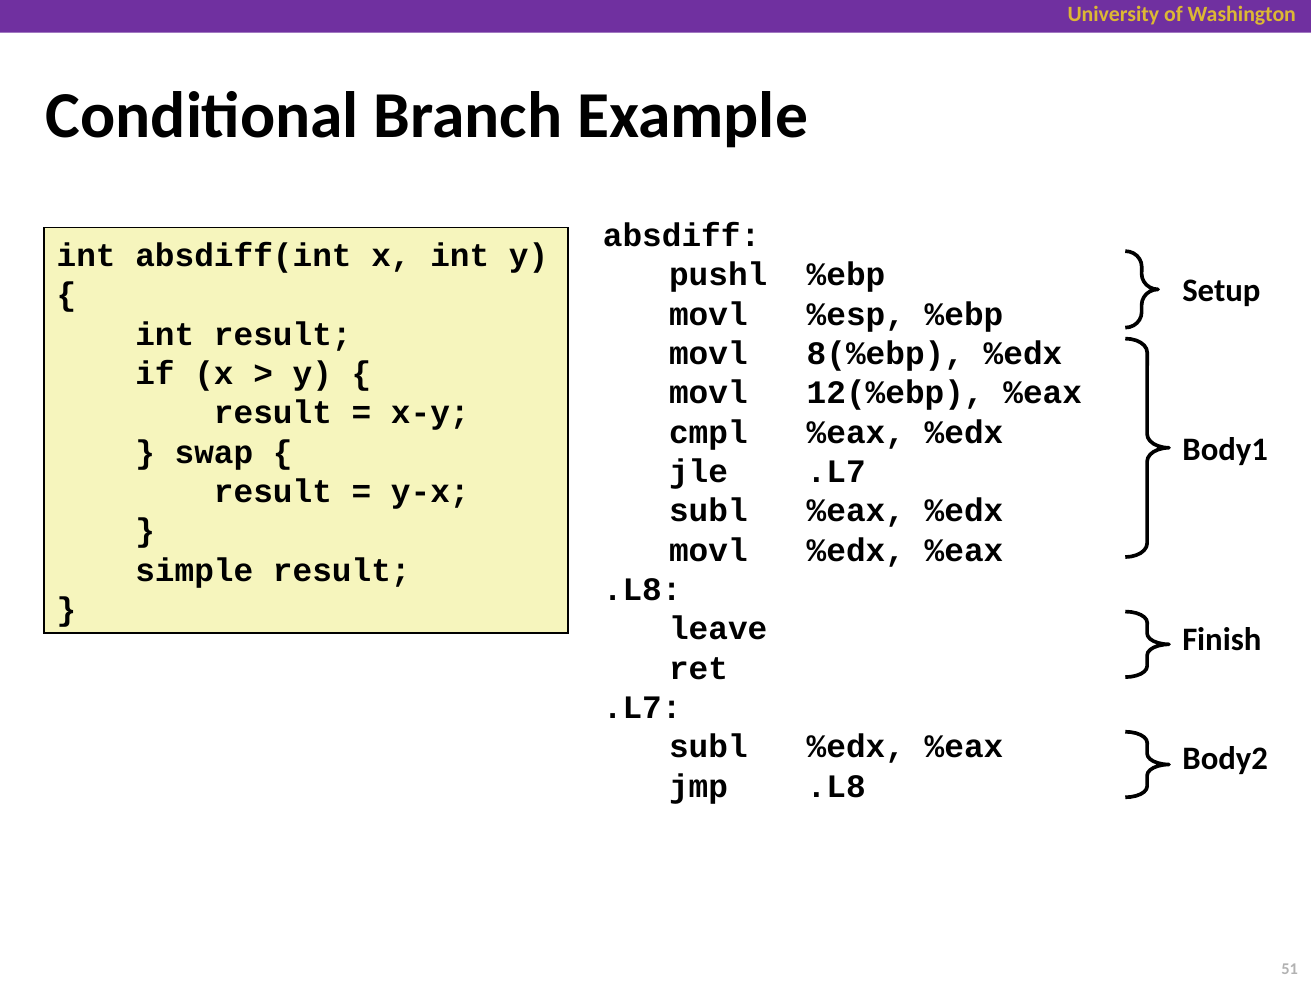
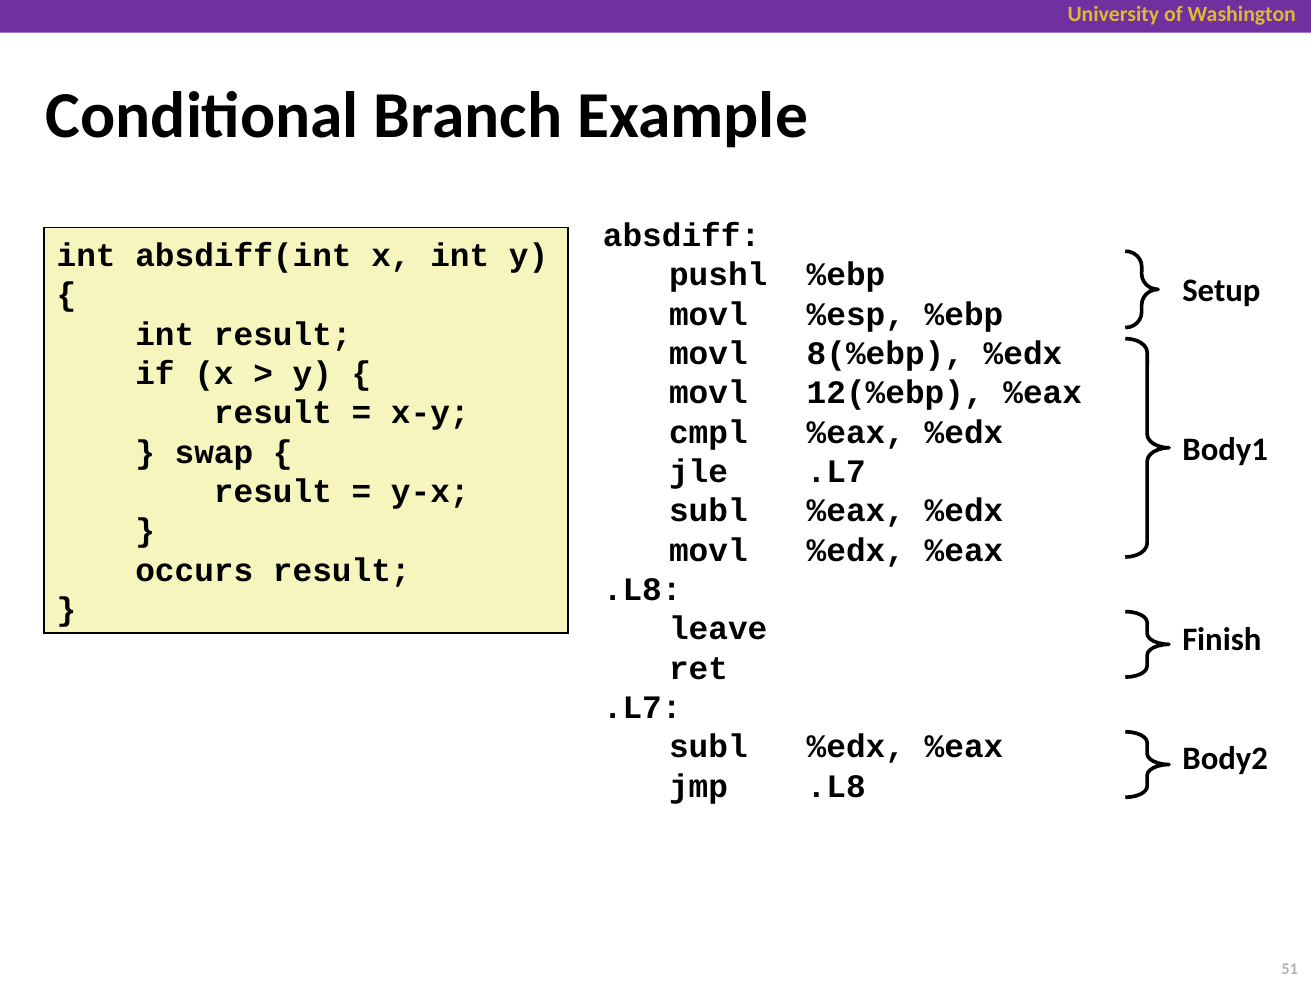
simple: simple -> occurs
